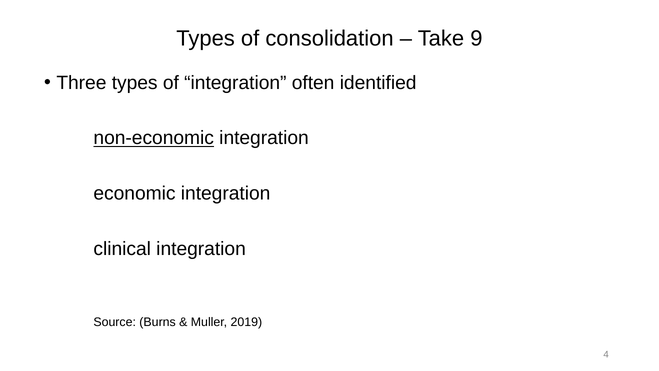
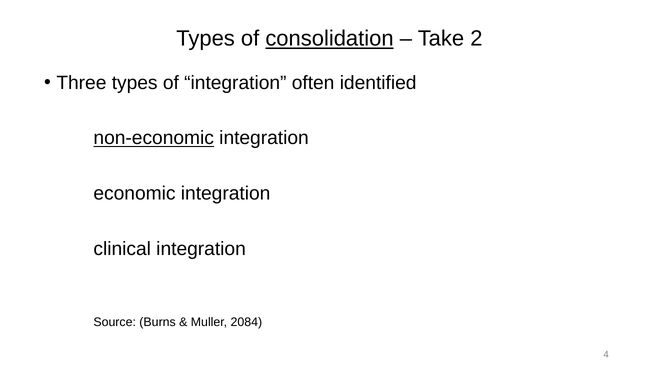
consolidation underline: none -> present
9: 9 -> 2
2019: 2019 -> 2084
